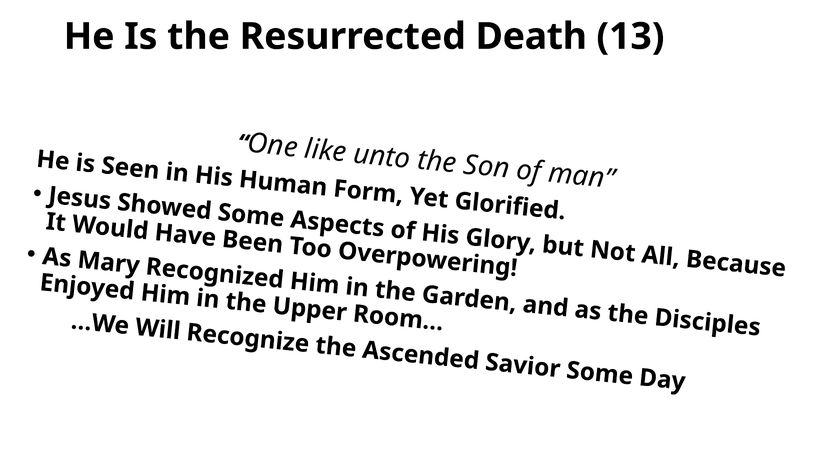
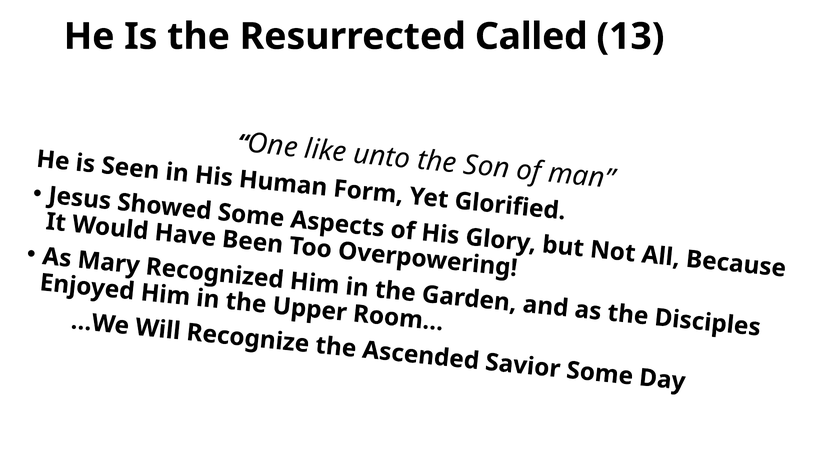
Death: Death -> Called
